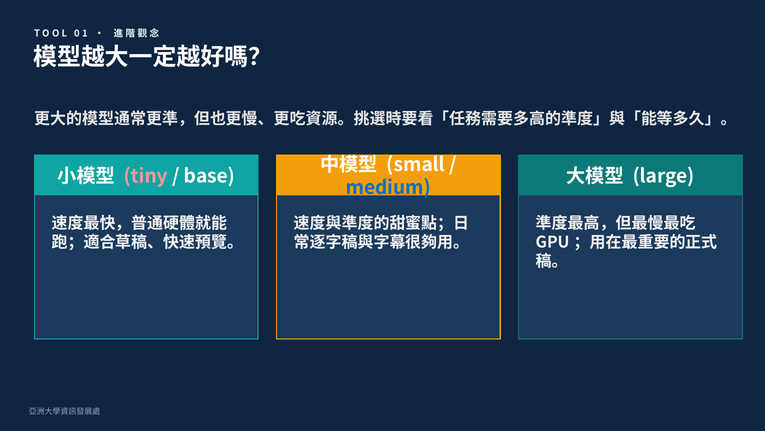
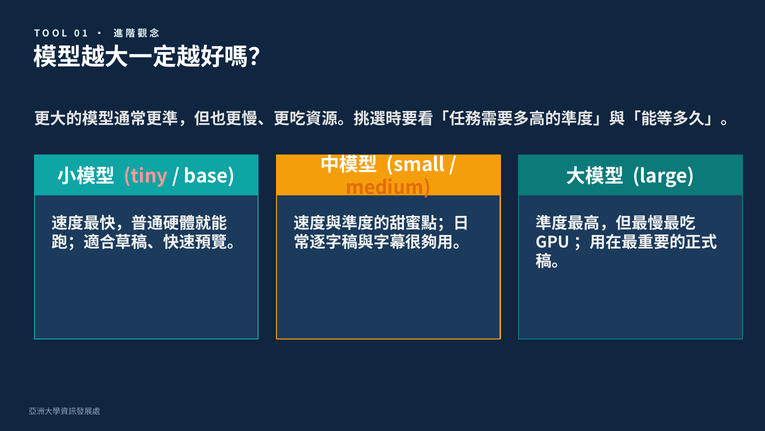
medium colour: blue -> orange
